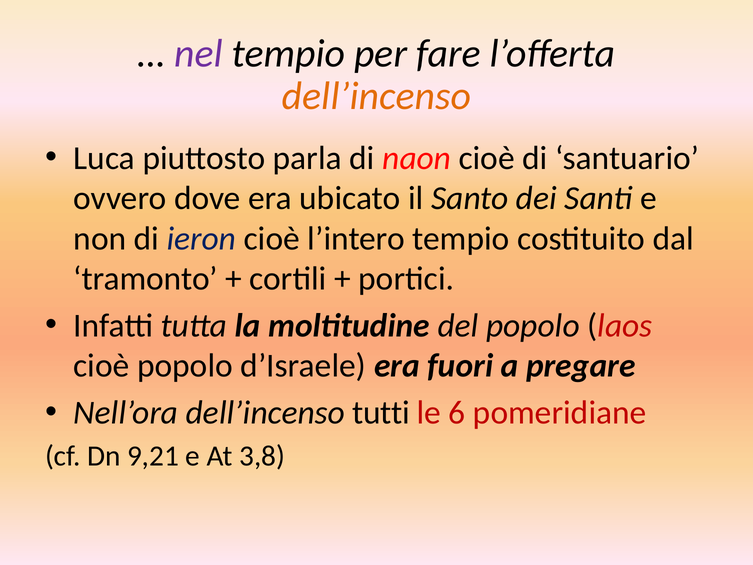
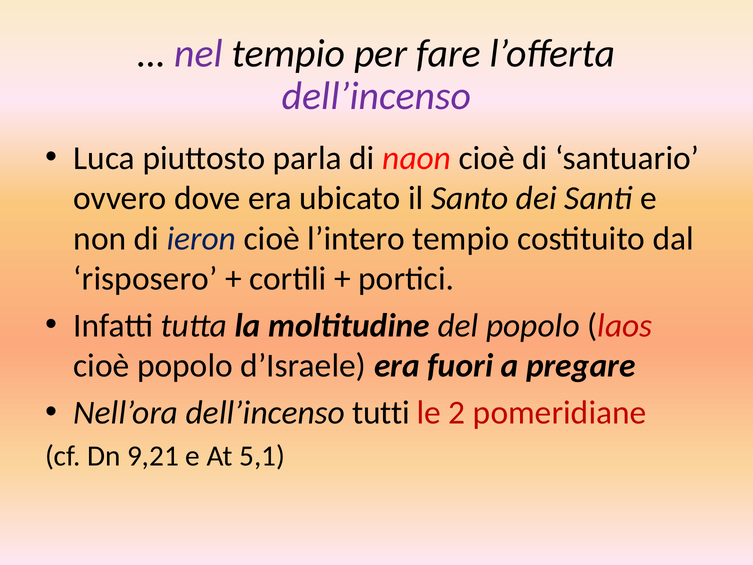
dell’incenso at (376, 96) colour: orange -> purple
tramonto: tramonto -> risposero
6: 6 -> 2
3,8: 3,8 -> 5,1
